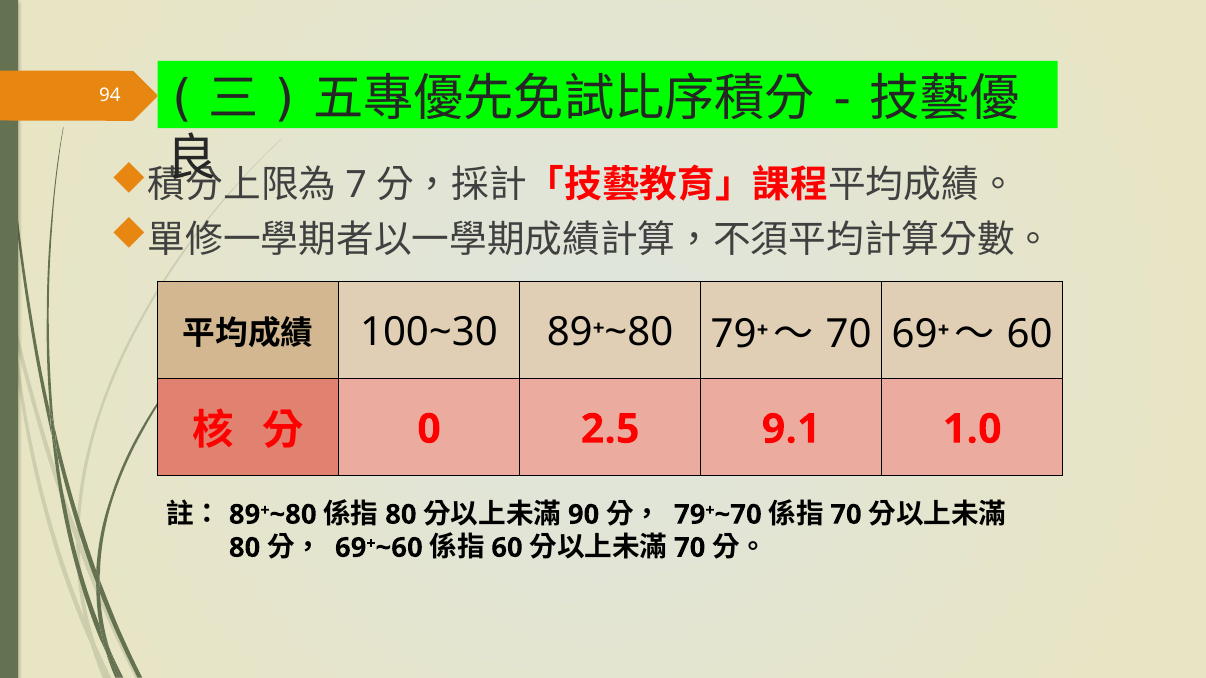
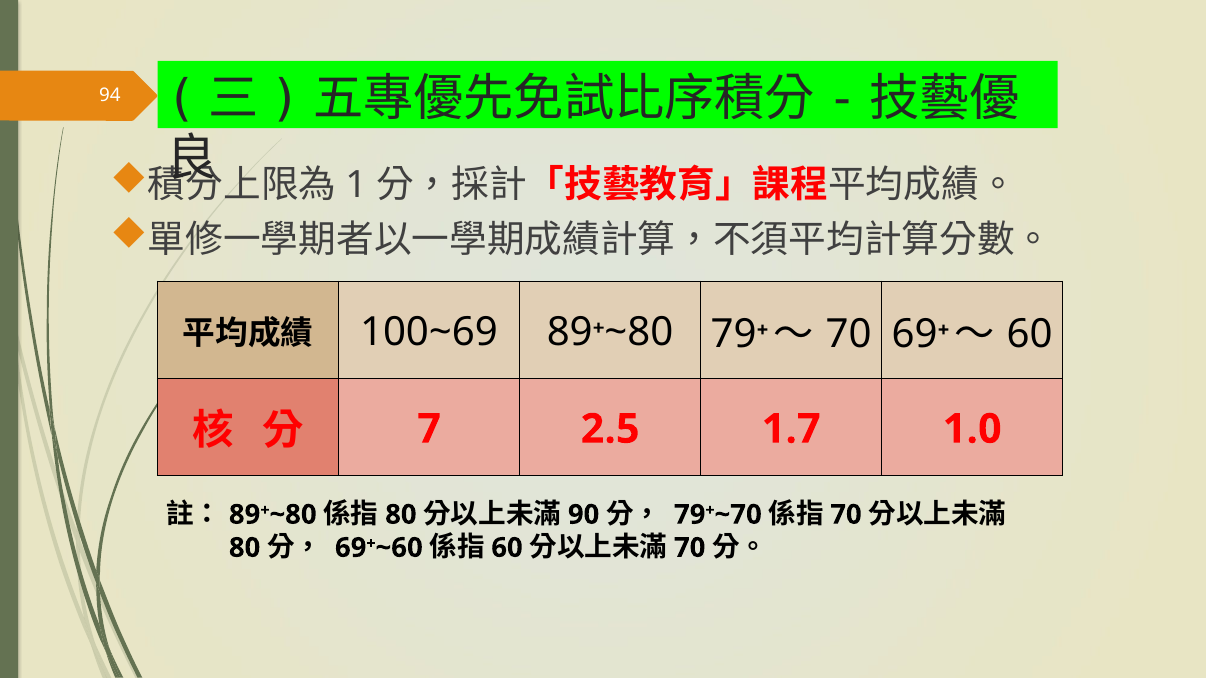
7: 7 -> 1
100~30: 100~30 -> 100~69
0: 0 -> 7
9.1: 9.1 -> 1.7
